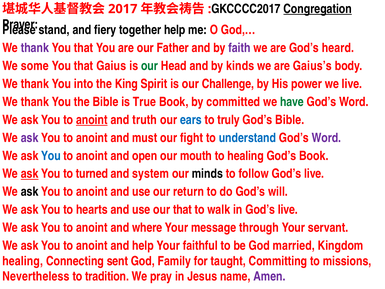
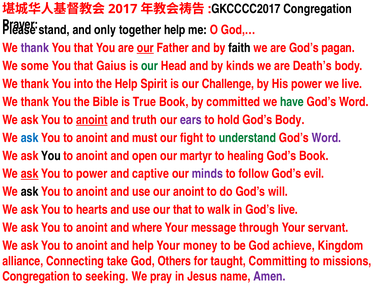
Congregation at (318, 9) underline: present -> none
fiery: fiery -> only
our at (145, 48) underline: none -> present
faith colour: purple -> black
heard: heard -> pagan
Gaius’s: Gaius’s -> Death’s
the King: King -> Help
ears colour: blue -> purple
truly: truly -> hold
God’s Bible: Bible -> Body
ask at (30, 138) colour: purple -> blue
understand colour: blue -> green
You at (51, 156) colour: blue -> black
mouth: mouth -> martyr
to turned: turned -> power
system: system -> captive
minds colour: black -> purple
follow God’s live: live -> evil
our return: return -> anoint
faithful: faithful -> money
married: married -> achieve
healing at (23, 261): healing -> alliance
sent: sent -> take
Family: Family -> Others
Nevertheless at (36, 276): Nevertheless -> Congregation
tradition: tradition -> seeking
